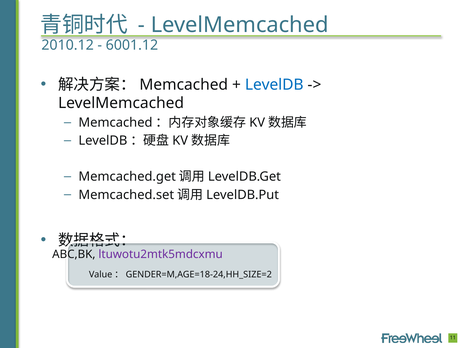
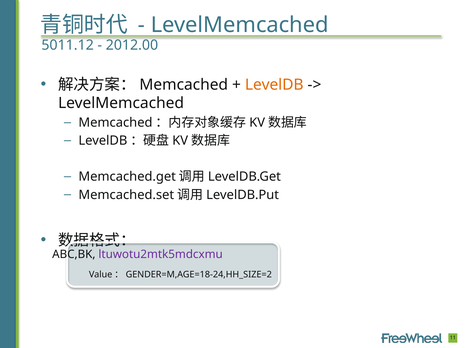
2010.12: 2010.12 -> 5011.12
6001.12: 6001.12 -> 2012.00
LevelDB at (274, 85) colour: blue -> orange
